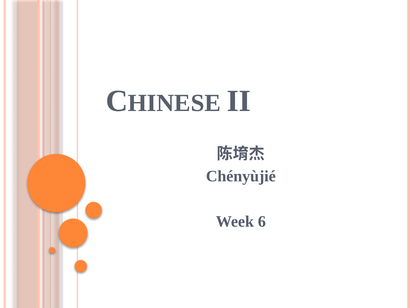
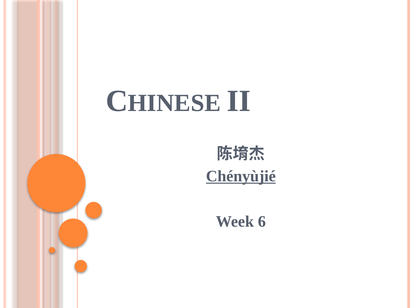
Chényùjié underline: none -> present
